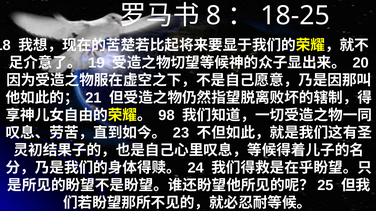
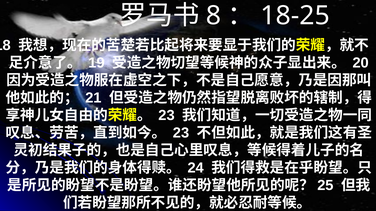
98 at (167, 116): 98 -> 23
